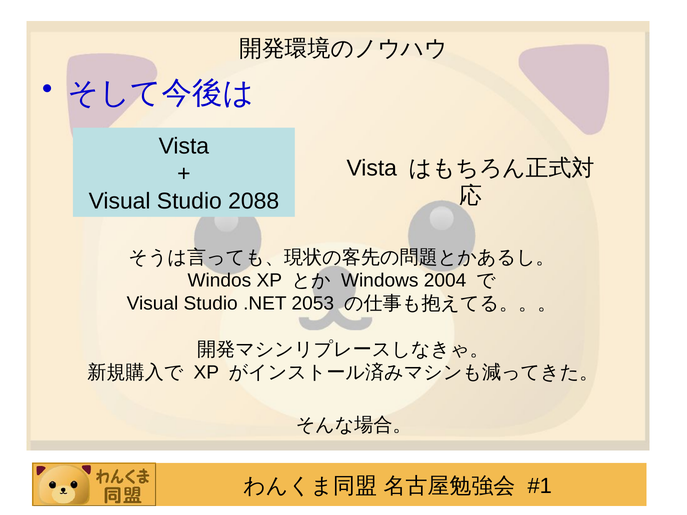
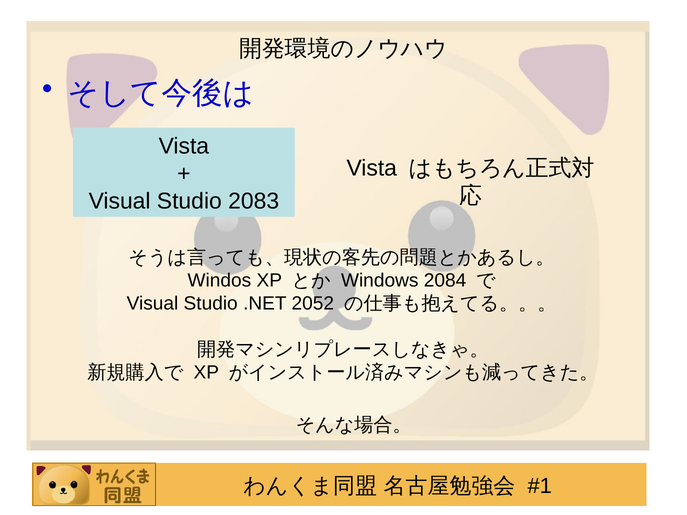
2088: 2088 -> 2083
2004: 2004 -> 2084
2053: 2053 -> 2052
